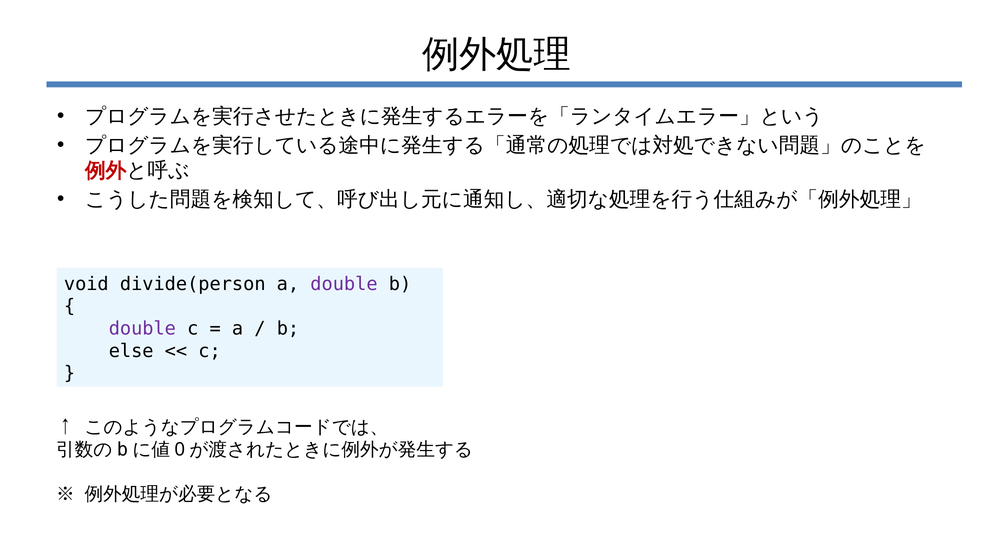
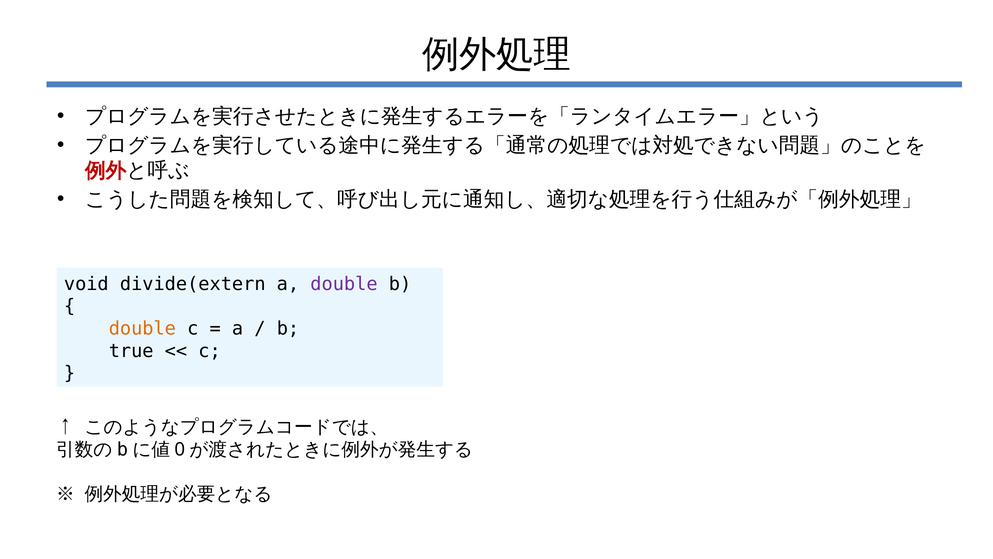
divide(person: divide(person -> divide(extern
double at (142, 328) colour: purple -> orange
else: else -> true
